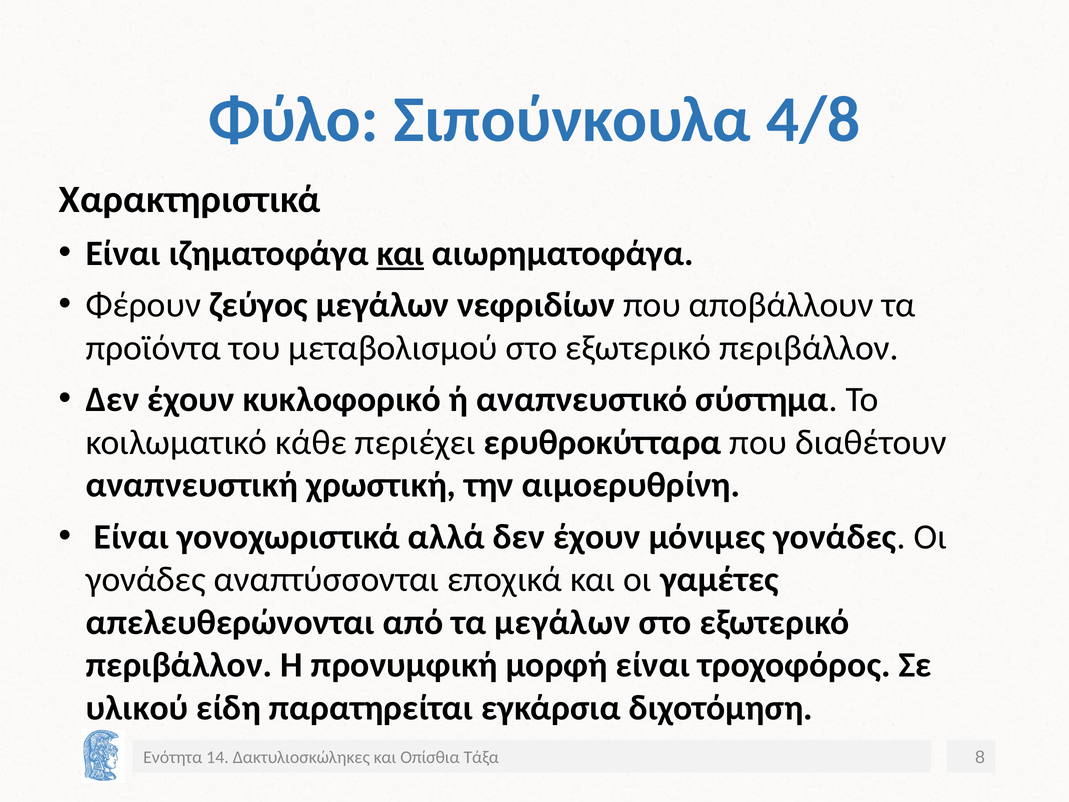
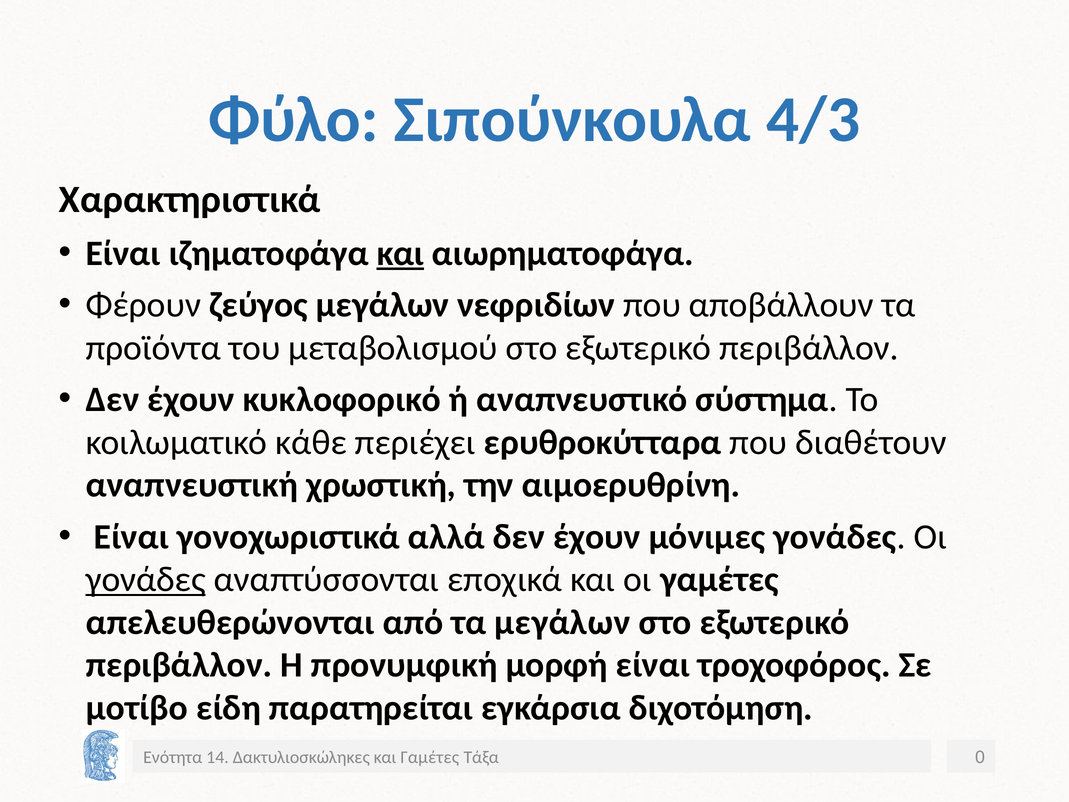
4/8: 4/8 -> 4/3
γονάδες at (146, 579) underline: none -> present
υλικού: υλικού -> μοτίβο
και Οπίσθια: Οπίσθια -> Γαμέτες
8: 8 -> 0
